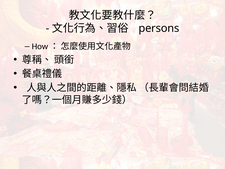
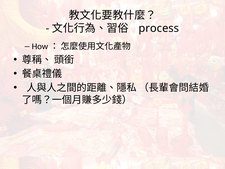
persons: persons -> process
